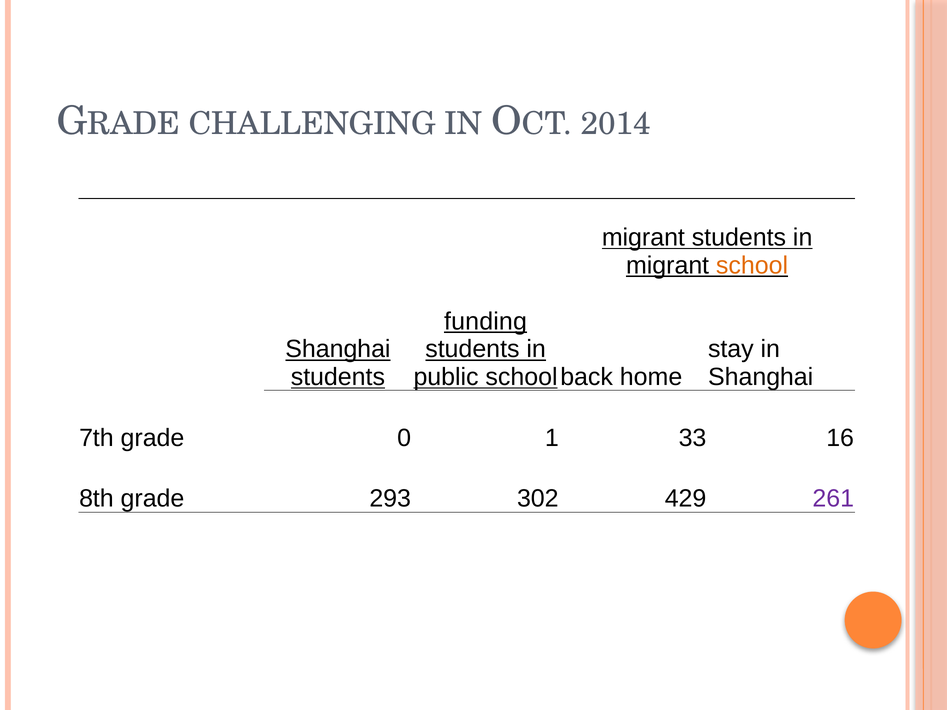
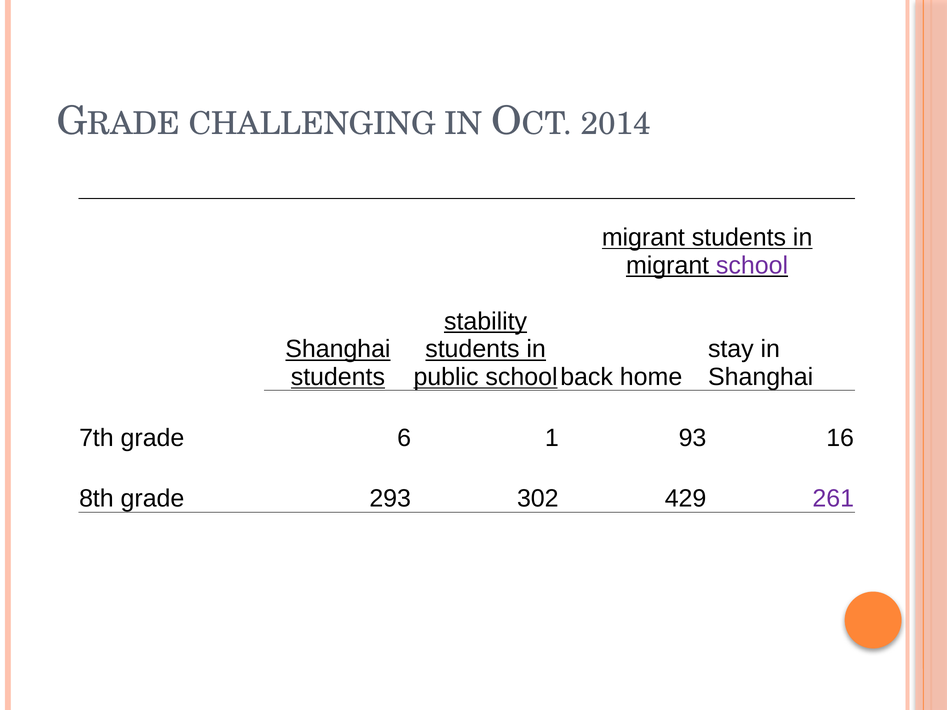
school at (752, 265) colour: orange -> purple
funding: funding -> stability
0: 0 -> 6
33: 33 -> 93
